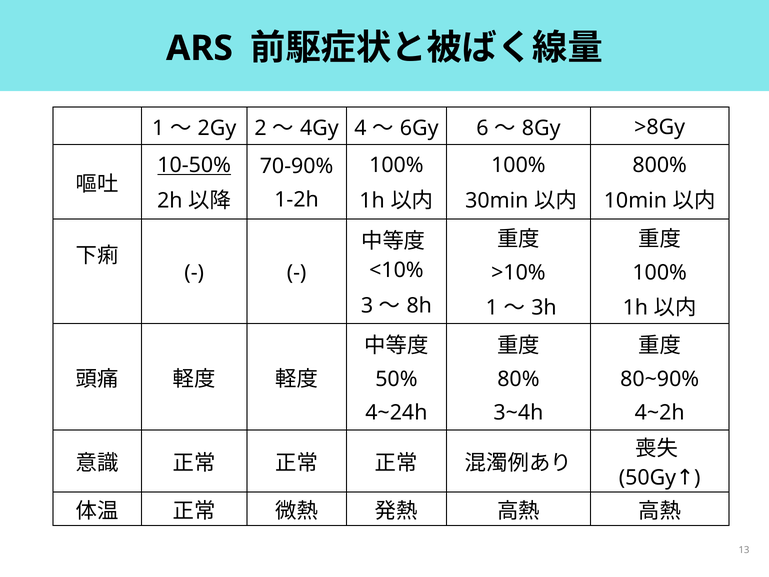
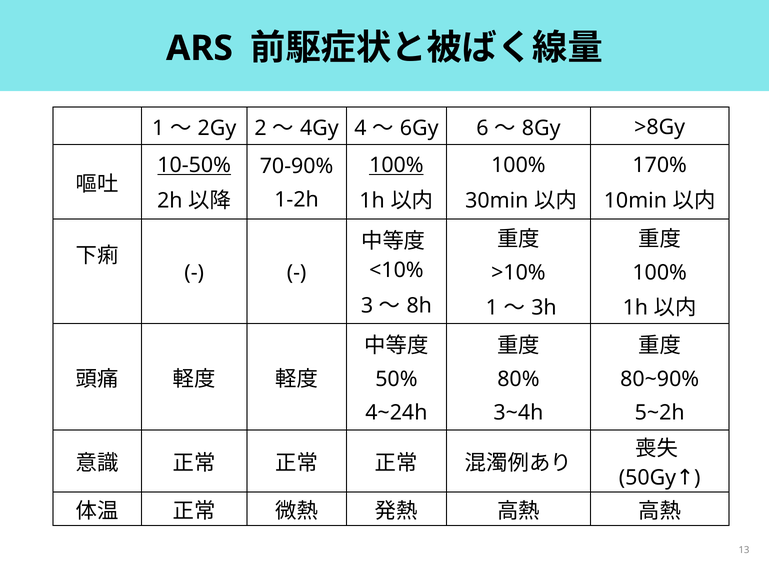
100% at (396, 165) underline: none -> present
800%: 800% -> 170%
4~2h: 4~2h -> 5~2h
